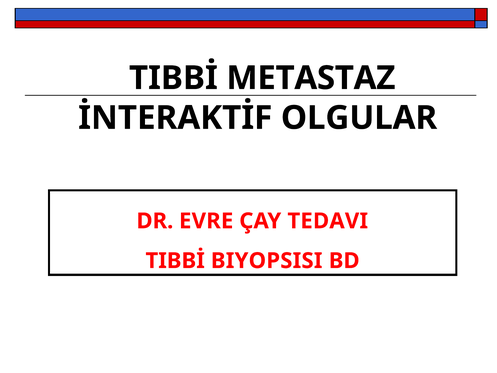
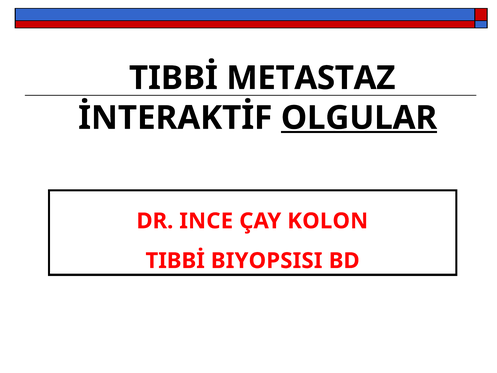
OLGULAR underline: none -> present
EVRE: EVRE -> INCE
TEDAVI: TEDAVI -> KOLON
